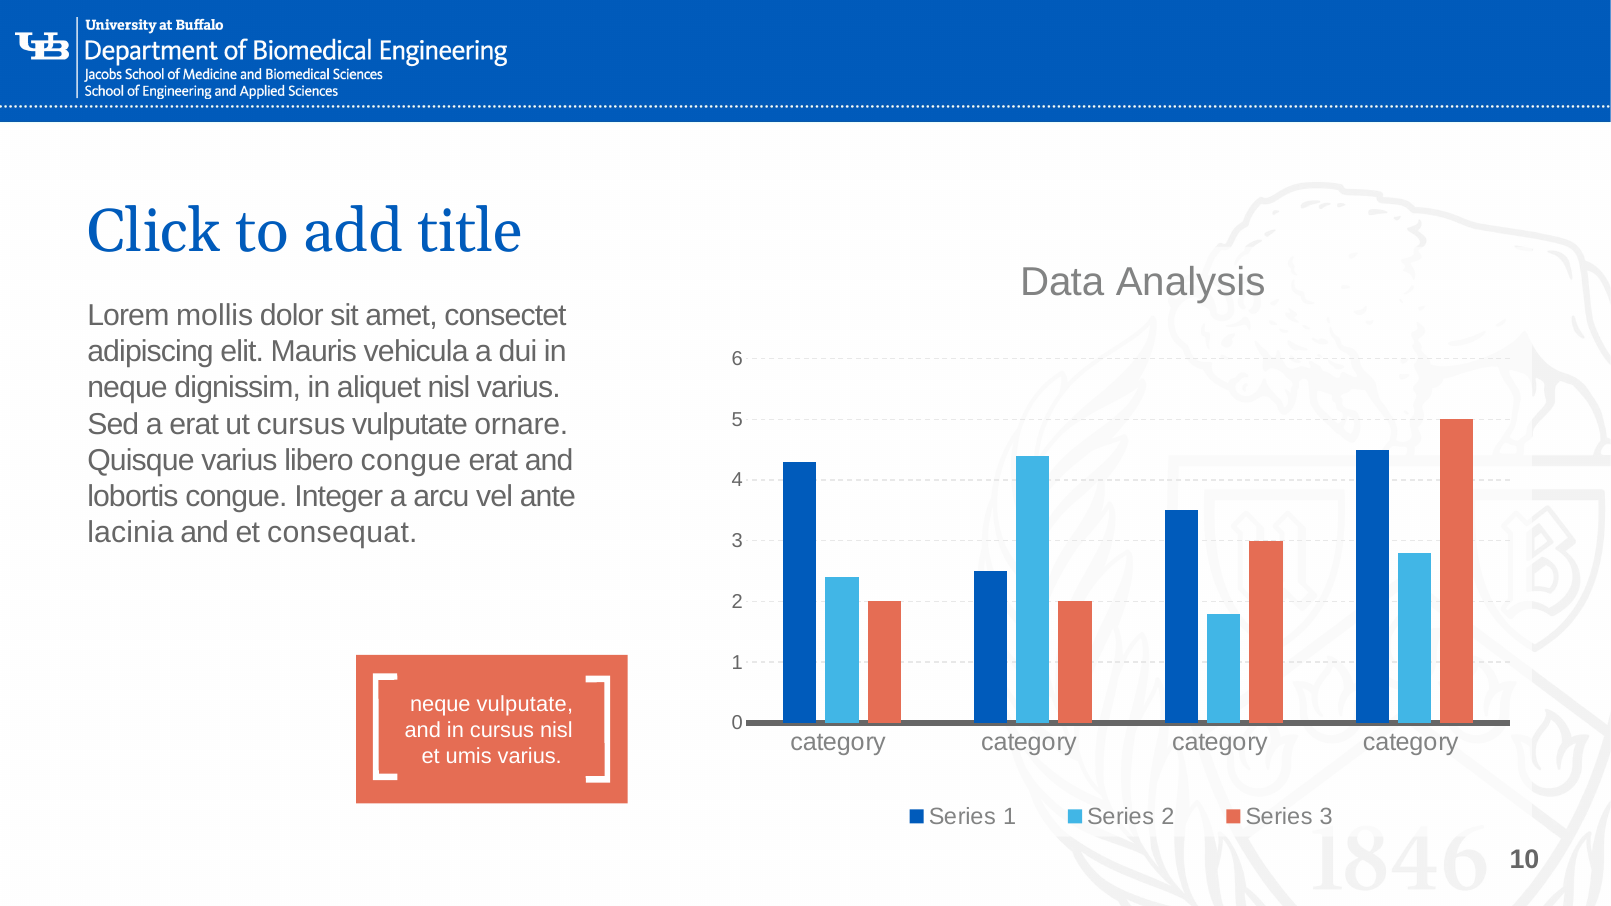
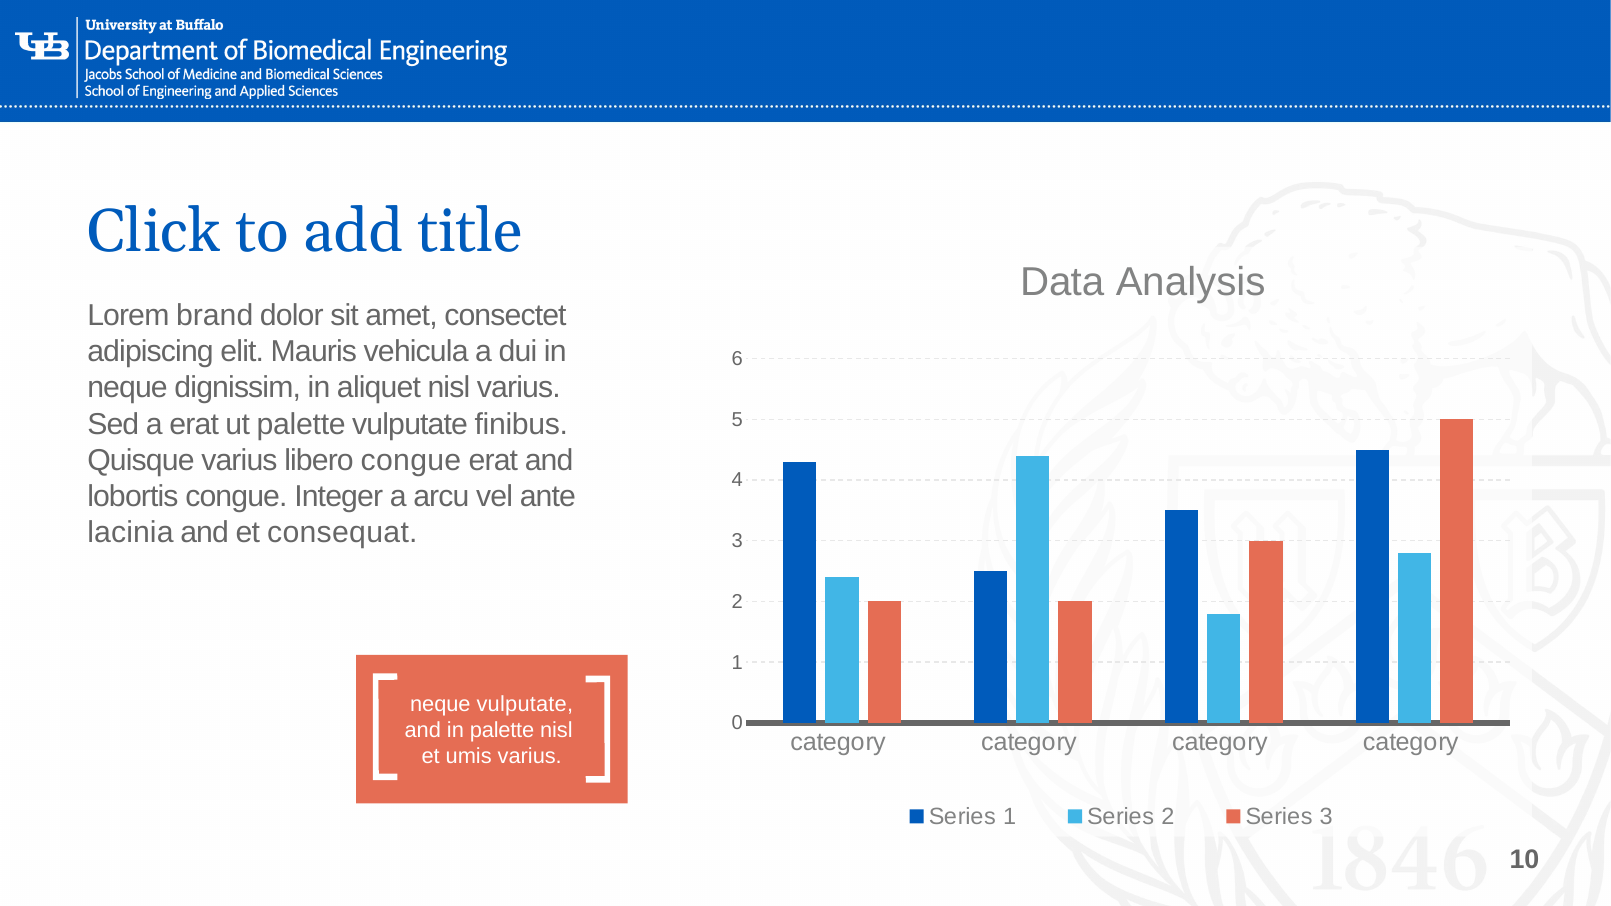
mollis: mollis -> brand
ut cursus: cursus -> palette
ornare: ornare -> finibus
in cursus: cursus -> palette
